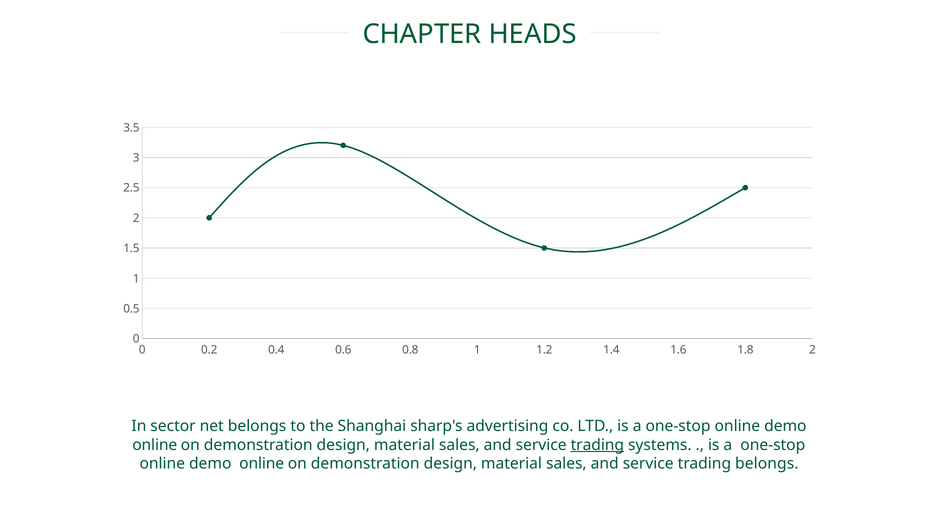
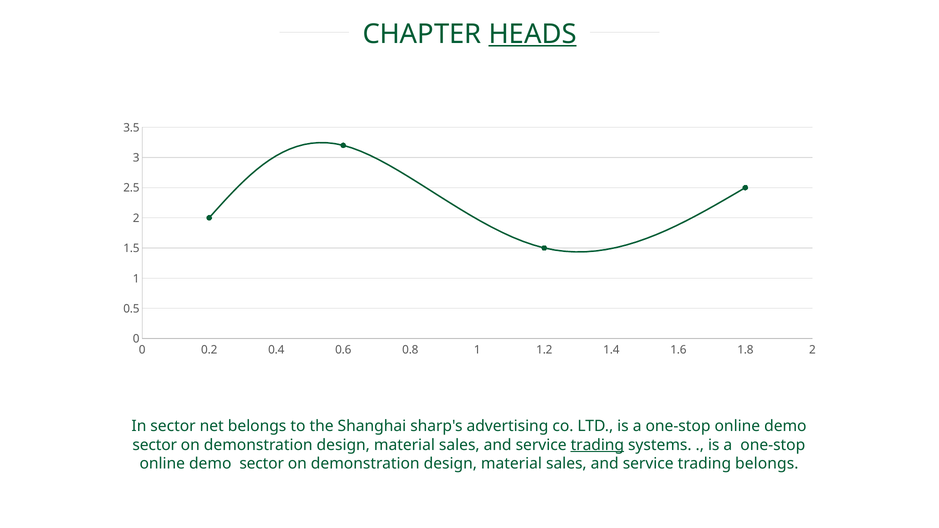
HEADS underline: none -> present
online at (155, 445): online -> sector
online at (262, 464): online -> sector
